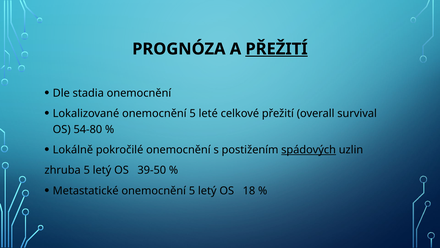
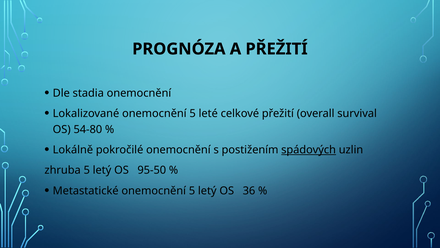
PŘEŽITÍ at (277, 49) underline: present -> none
39-50: 39-50 -> 95-50
18: 18 -> 36
